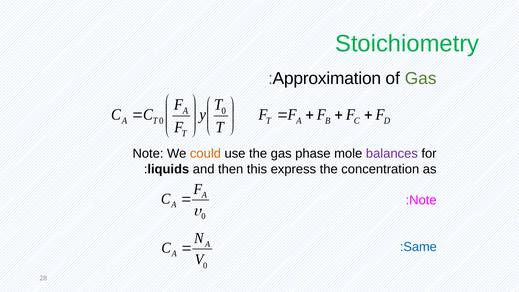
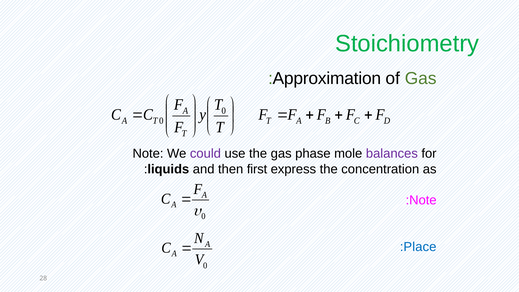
could colour: orange -> purple
this: this -> first
Same: Same -> Place
